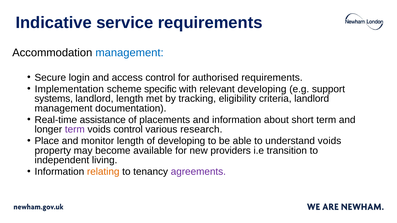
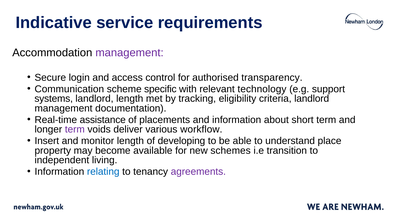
management at (130, 53) colour: blue -> purple
authorised requirements: requirements -> transparency
Implementation: Implementation -> Communication
relevant developing: developing -> technology
voids control: control -> deliver
research: research -> workflow
Place: Place -> Insert
understand voids: voids -> place
providers: providers -> schemes
relating colour: orange -> blue
